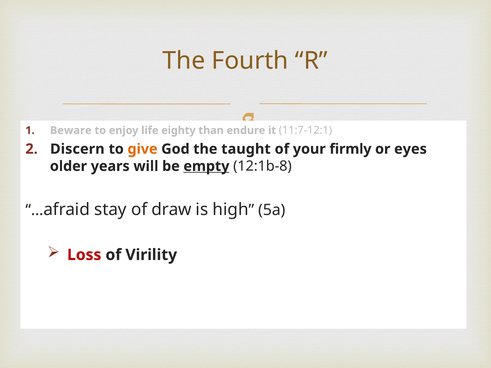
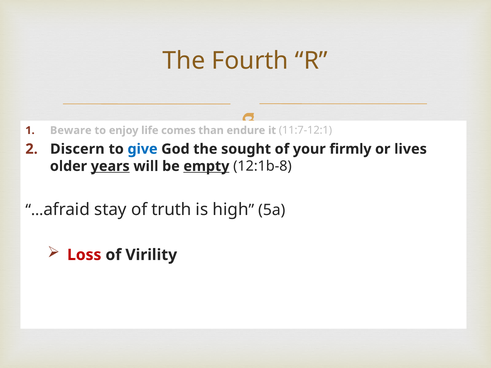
eighty: eighty -> comes
give colour: orange -> blue
taught: taught -> sought
eyes: eyes -> lives
years underline: none -> present
draw: draw -> truth
